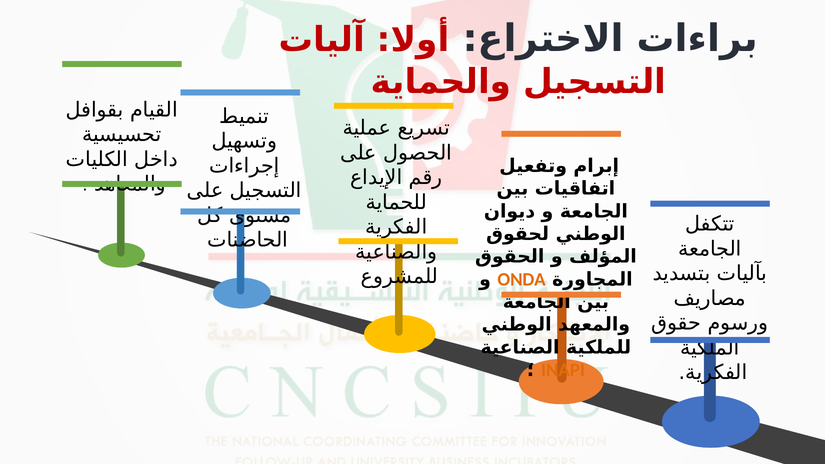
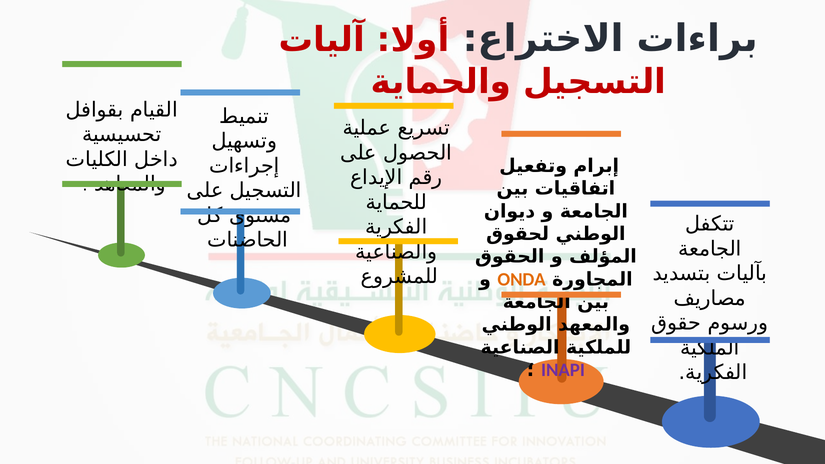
INAPI colour: orange -> purple
